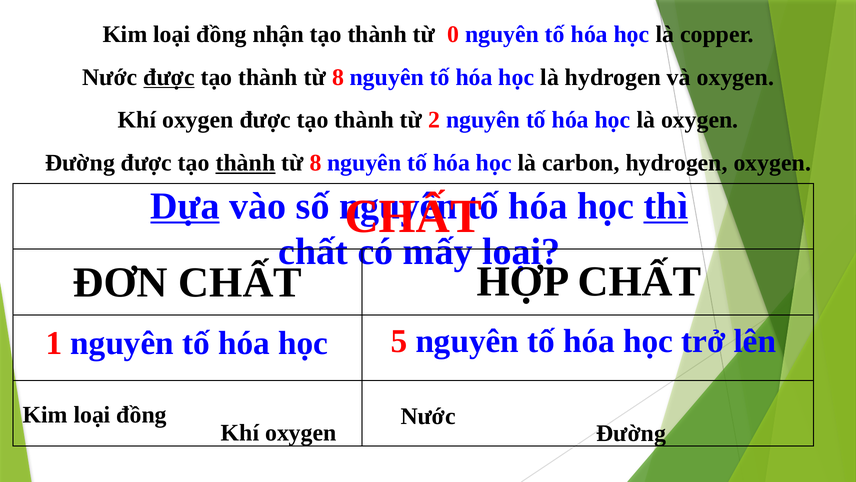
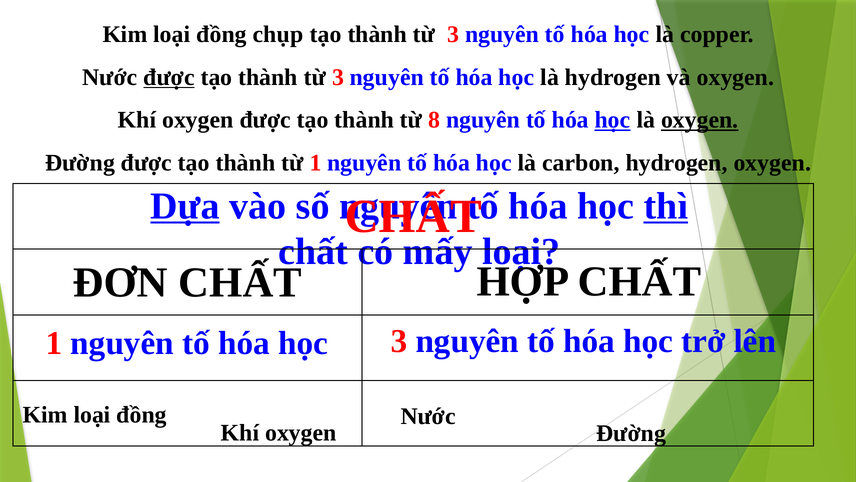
nhận: nhận -> chụp
0 at (453, 34): 0 -> 3
8 at (338, 77): 8 -> 3
2: 2 -> 8
học at (613, 120) underline: none -> present
oxygen at (700, 120) underline: none -> present
thành at (246, 163) underline: present -> none
8 at (316, 163): 8 -> 1
học 5: 5 -> 3
